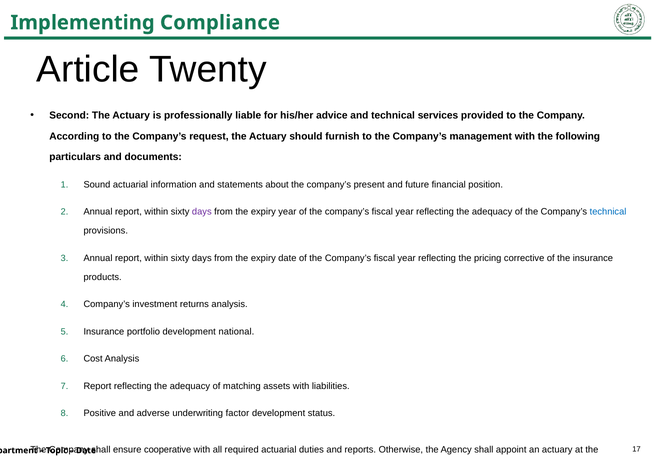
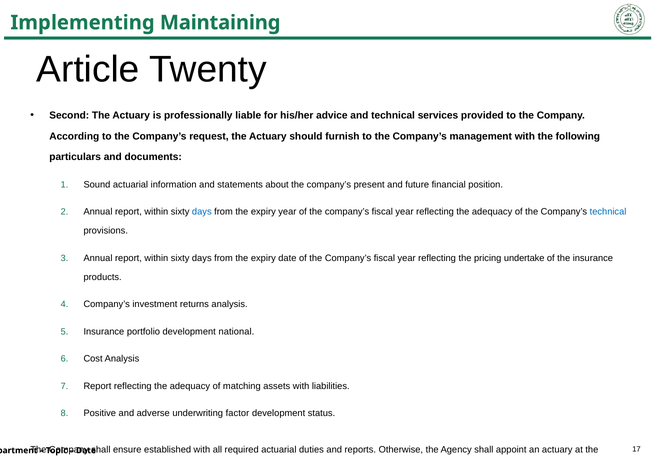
Compliance: Compliance -> Maintaining
days at (202, 212) colour: purple -> blue
pricing corrective: corrective -> undertake
cooperative: cooperative -> established
